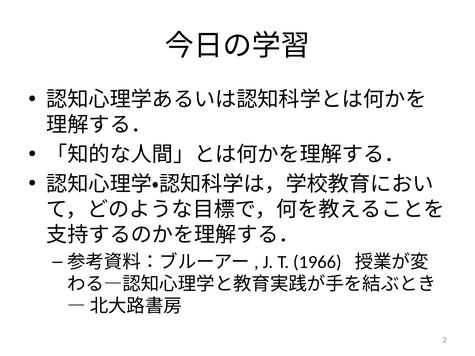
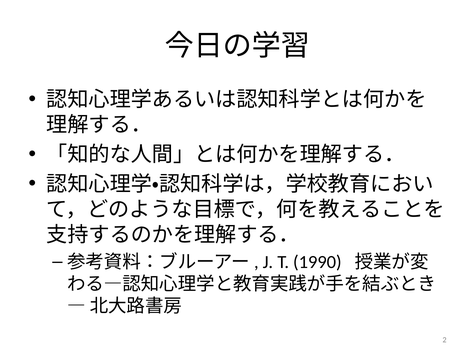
1966: 1966 -> 1990
